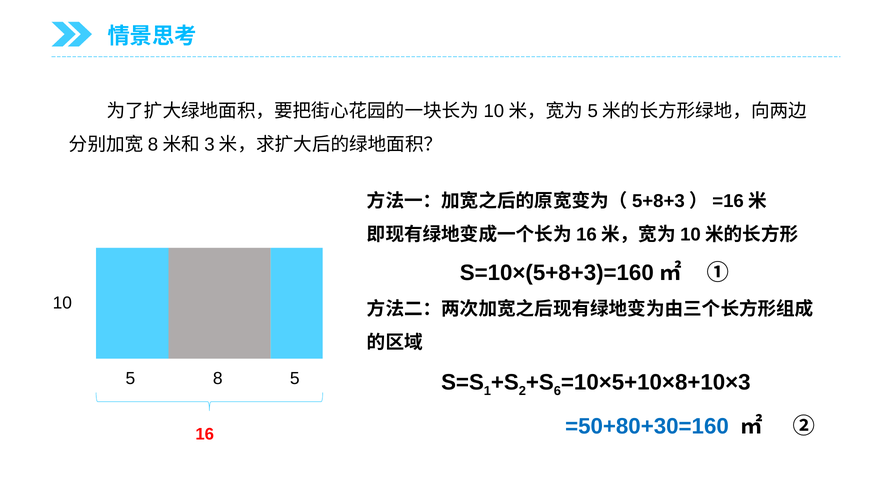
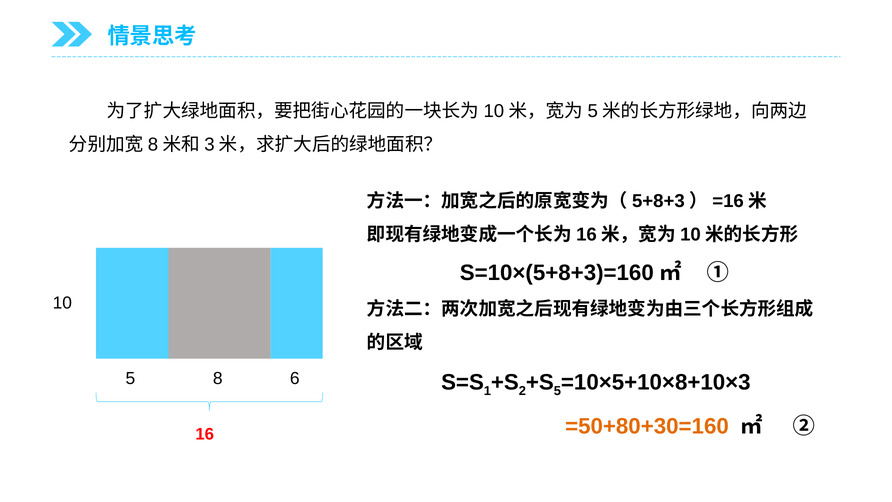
5 5: 5 -> 6
6 at (557, 391): 6 -> 5
=50+80+30=160 colour: blue -> orange
